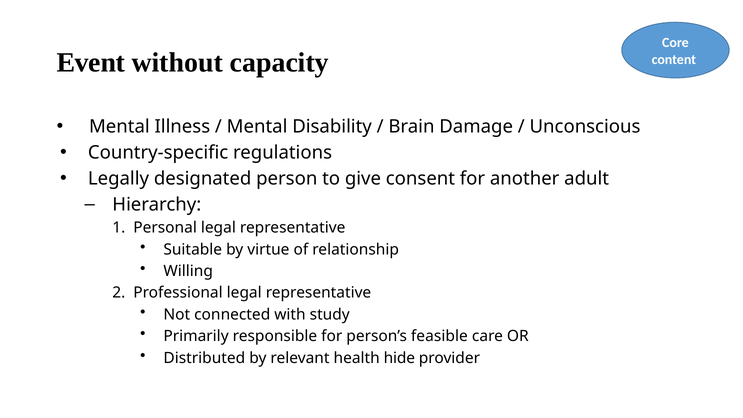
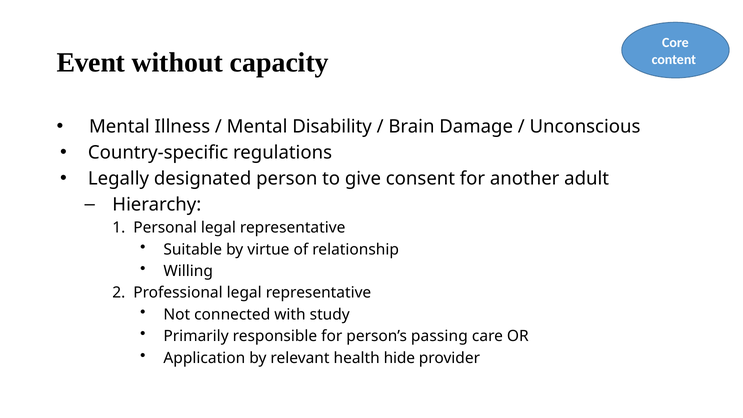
feasible: feasible -> passing
Distributed: Distributed -> Application
